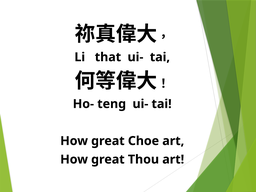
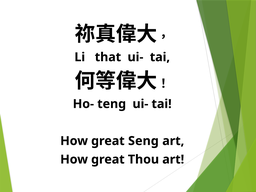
Choe: Choe -> Seng
